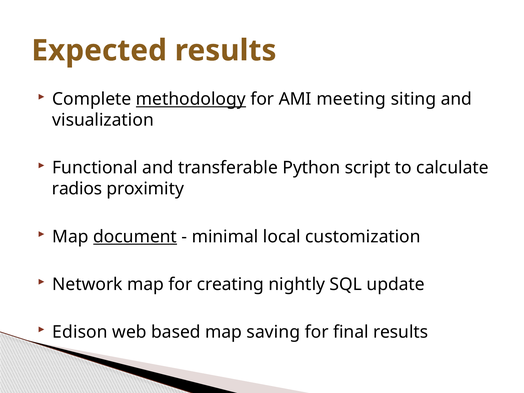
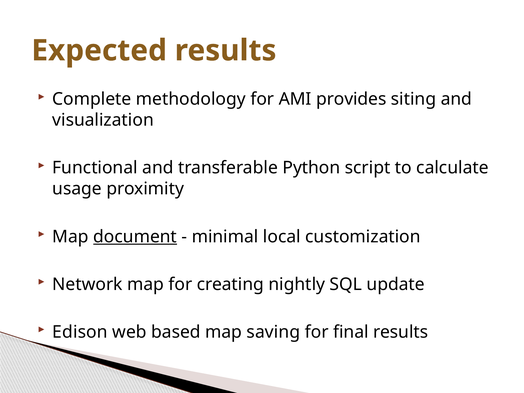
methodology underline: present -> none
meeting: meeting -> provides
radios: radios -> usage
